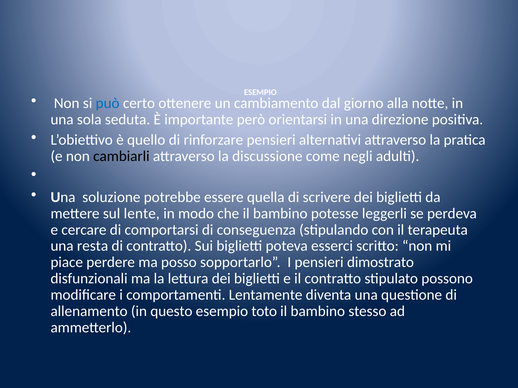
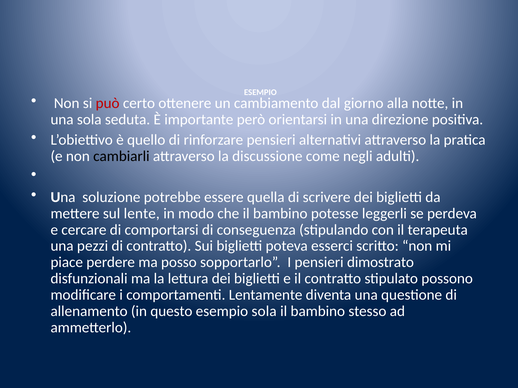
può colour: blue -> red
resta: resta -> pezzi
esempio toto: toto -> sola
